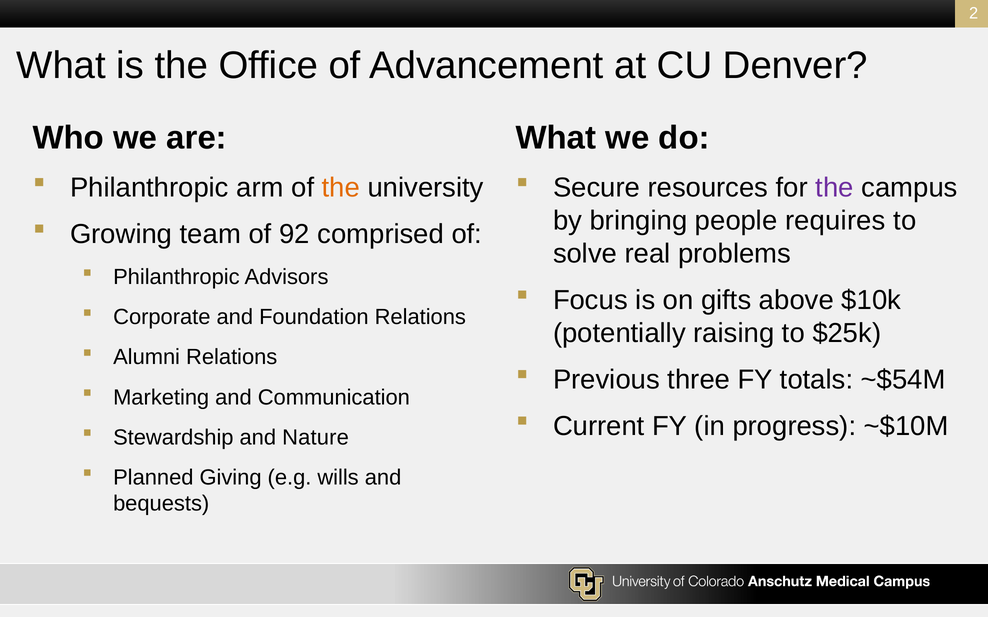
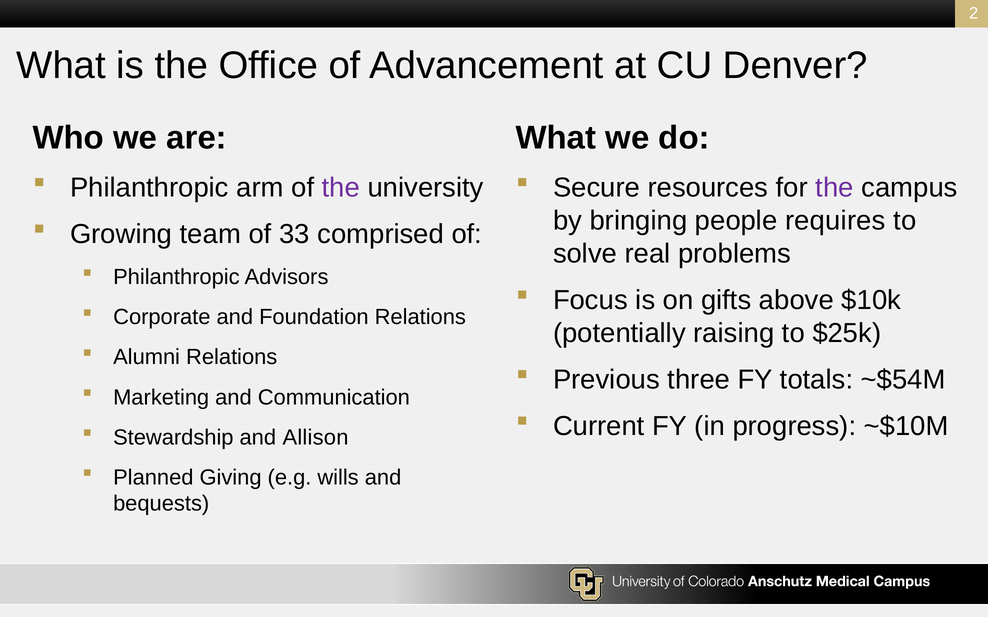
the at (341, 188) colour: orange -> purple
92: 92 -> 33
Nature: Nature -> Allison
